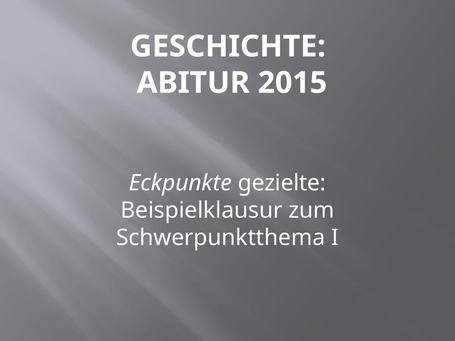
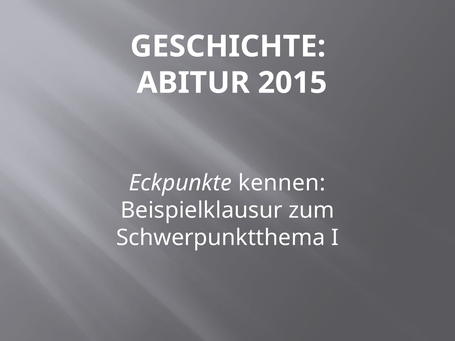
gezielte: gezielte -> kennen
